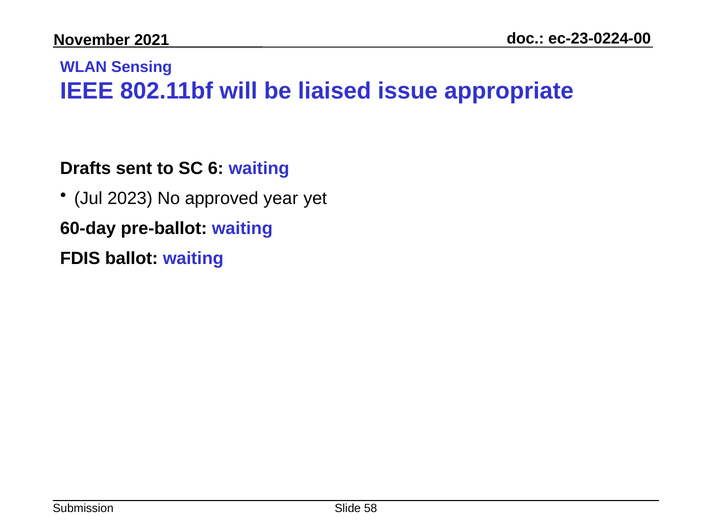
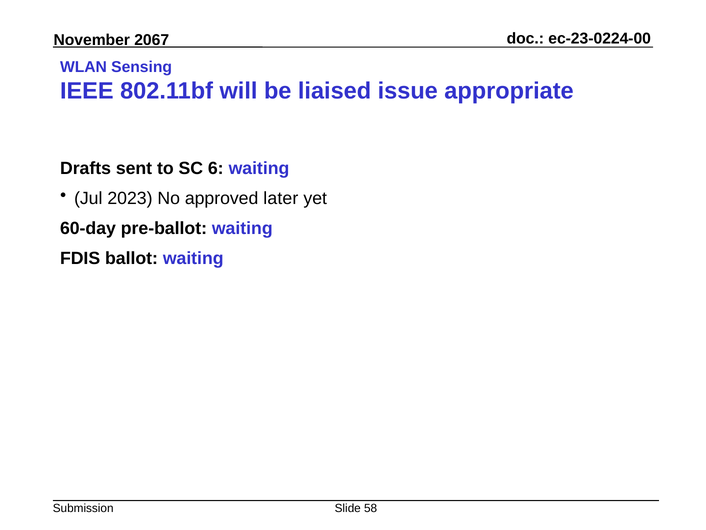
2021: 2021 -> 2067
year: year -> later
